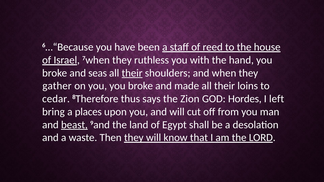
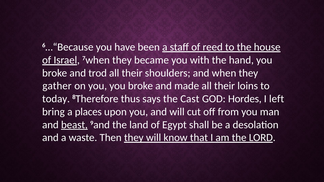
ruthless: ruthless -> became
seas: seas -> trod
their at (132, 73) underline: present -> none
cedar: cedar -> today
Zion: Zion -> Cast
